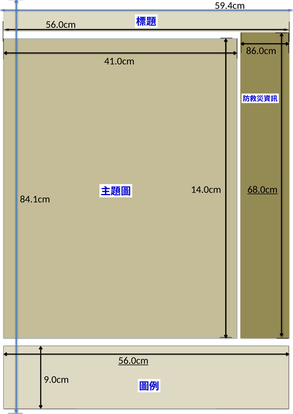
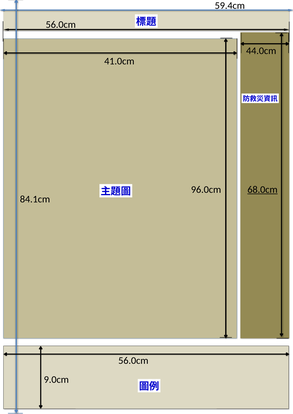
86.0cm: 86.0cm -> 44.0cm
14.0cm: 14.0cm -> 96.0cm
56.0cm at (133, 361) underline: present -> none
